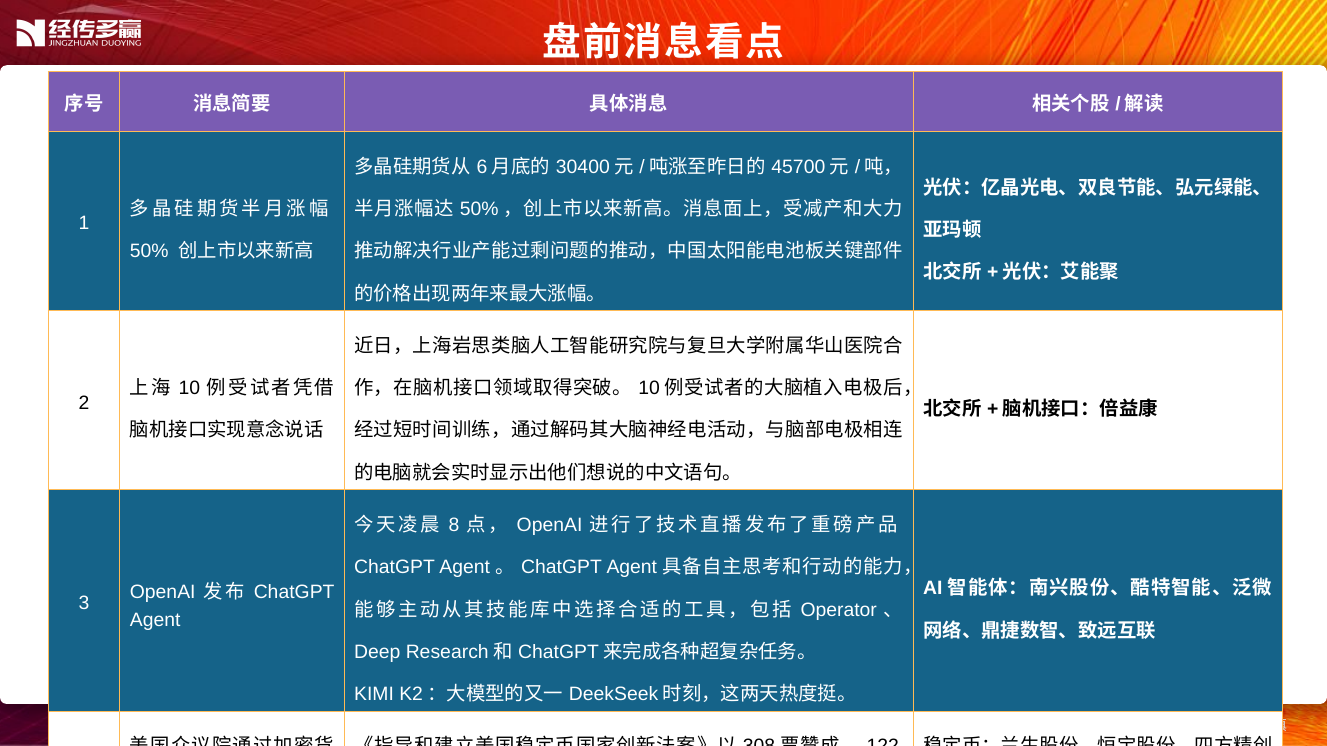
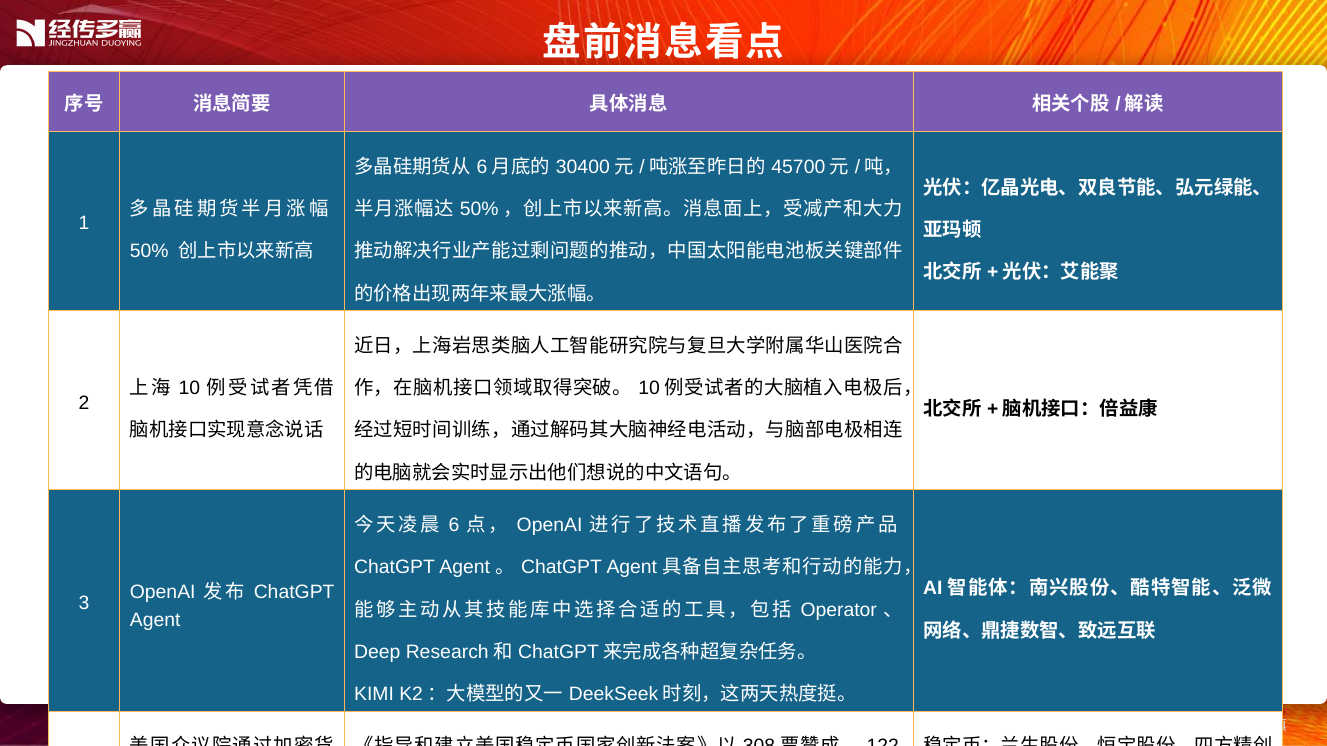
8: 8 -> 6
